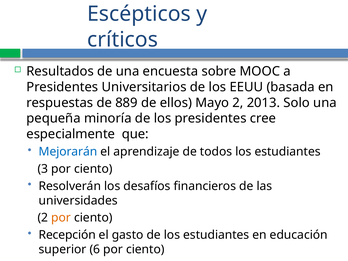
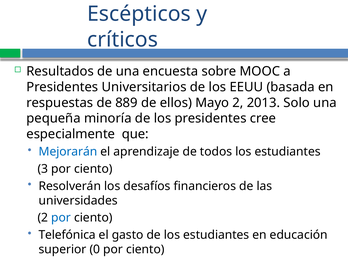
por at (61, 218) colour: orange -> blue
Recepción: Recepción -> Telefónica
6: 6 -> 0
